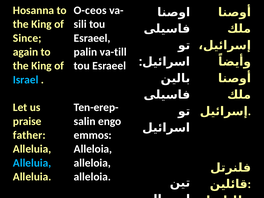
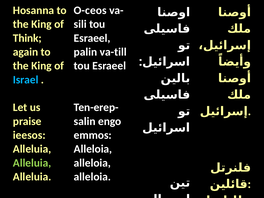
Since: Since -> Think
father: father -> ieesos
Alleluia at (32, 163) colour: light blue -> light green
